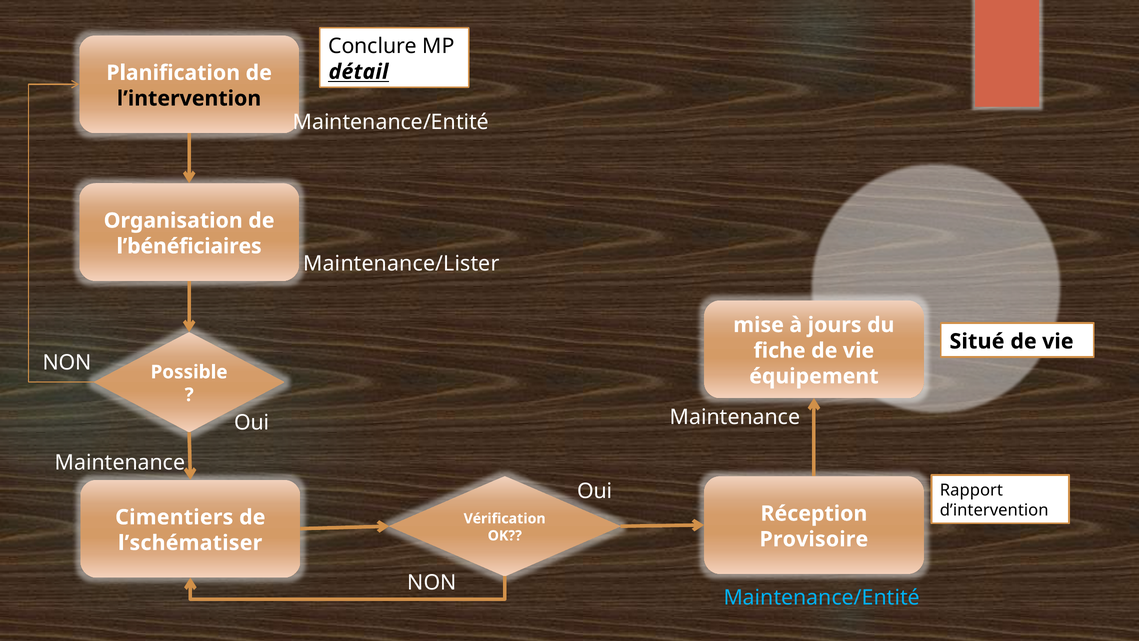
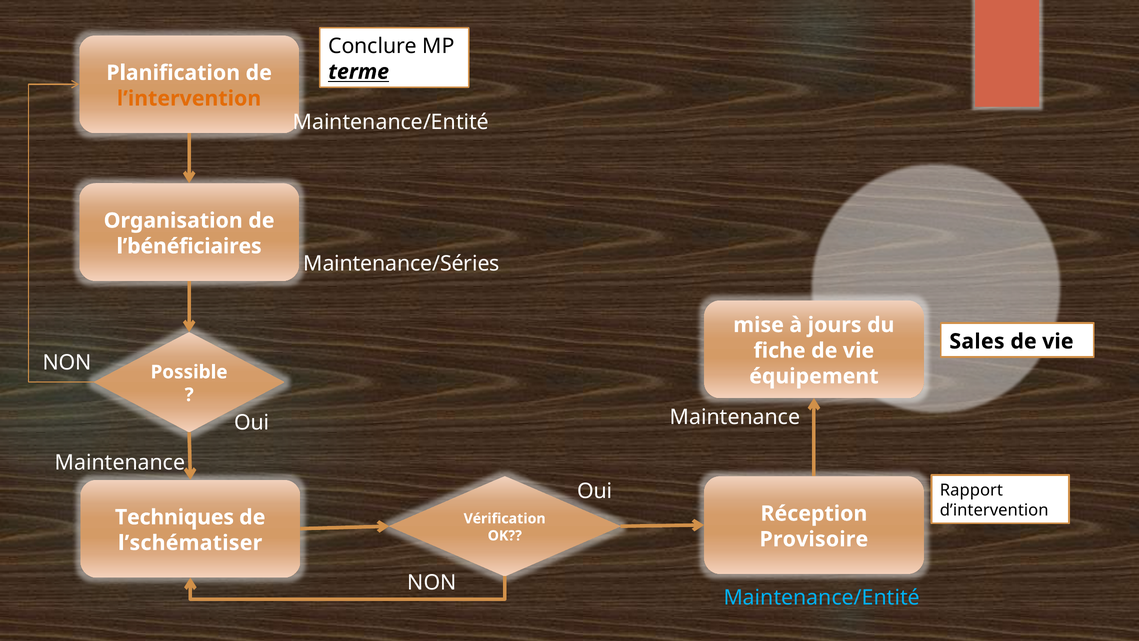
détail: détail -> terme
l’intervention colour: black -> orange
Maintenance/Lister: Maintenance/Lister -> Maintenance/Séries
Situé: Situé -> Sales
Cimentiers: Cimentiers -> Techniques
